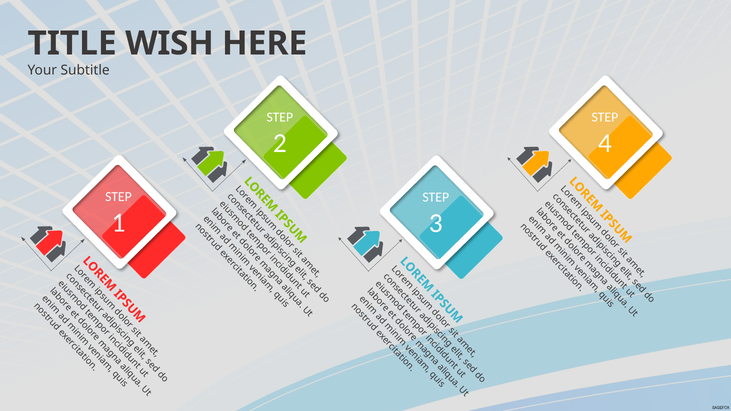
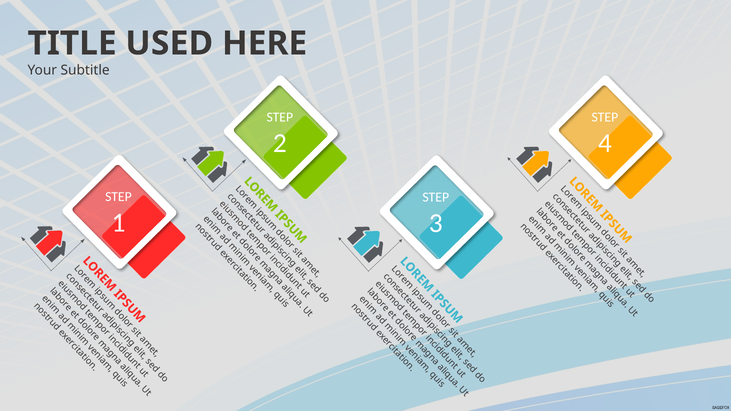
WISH: WISH -> USED
